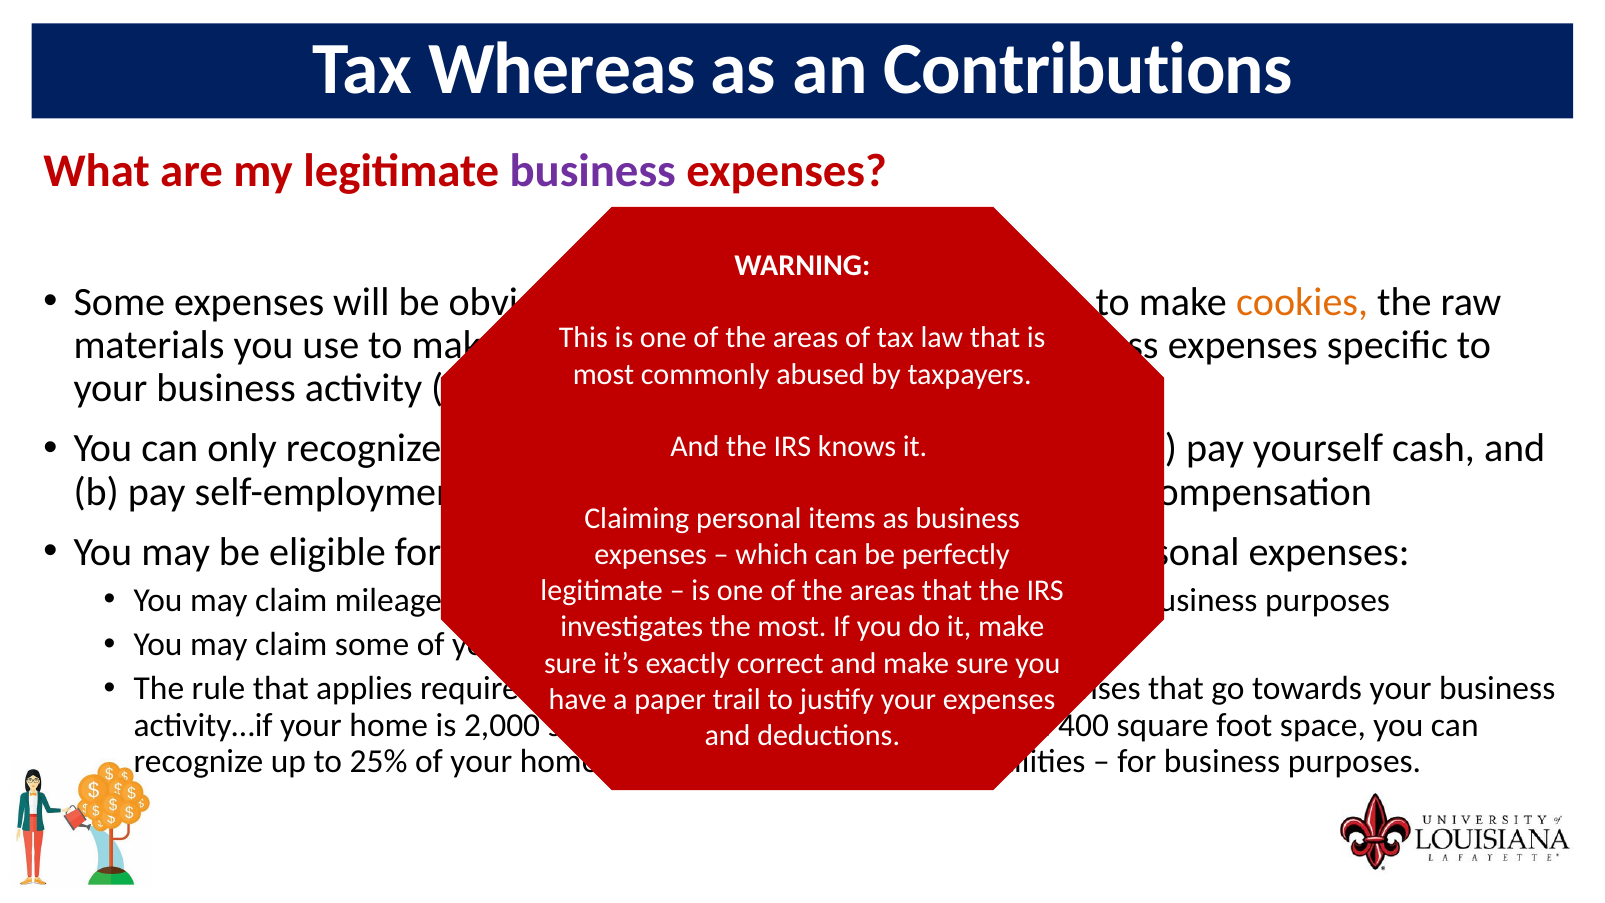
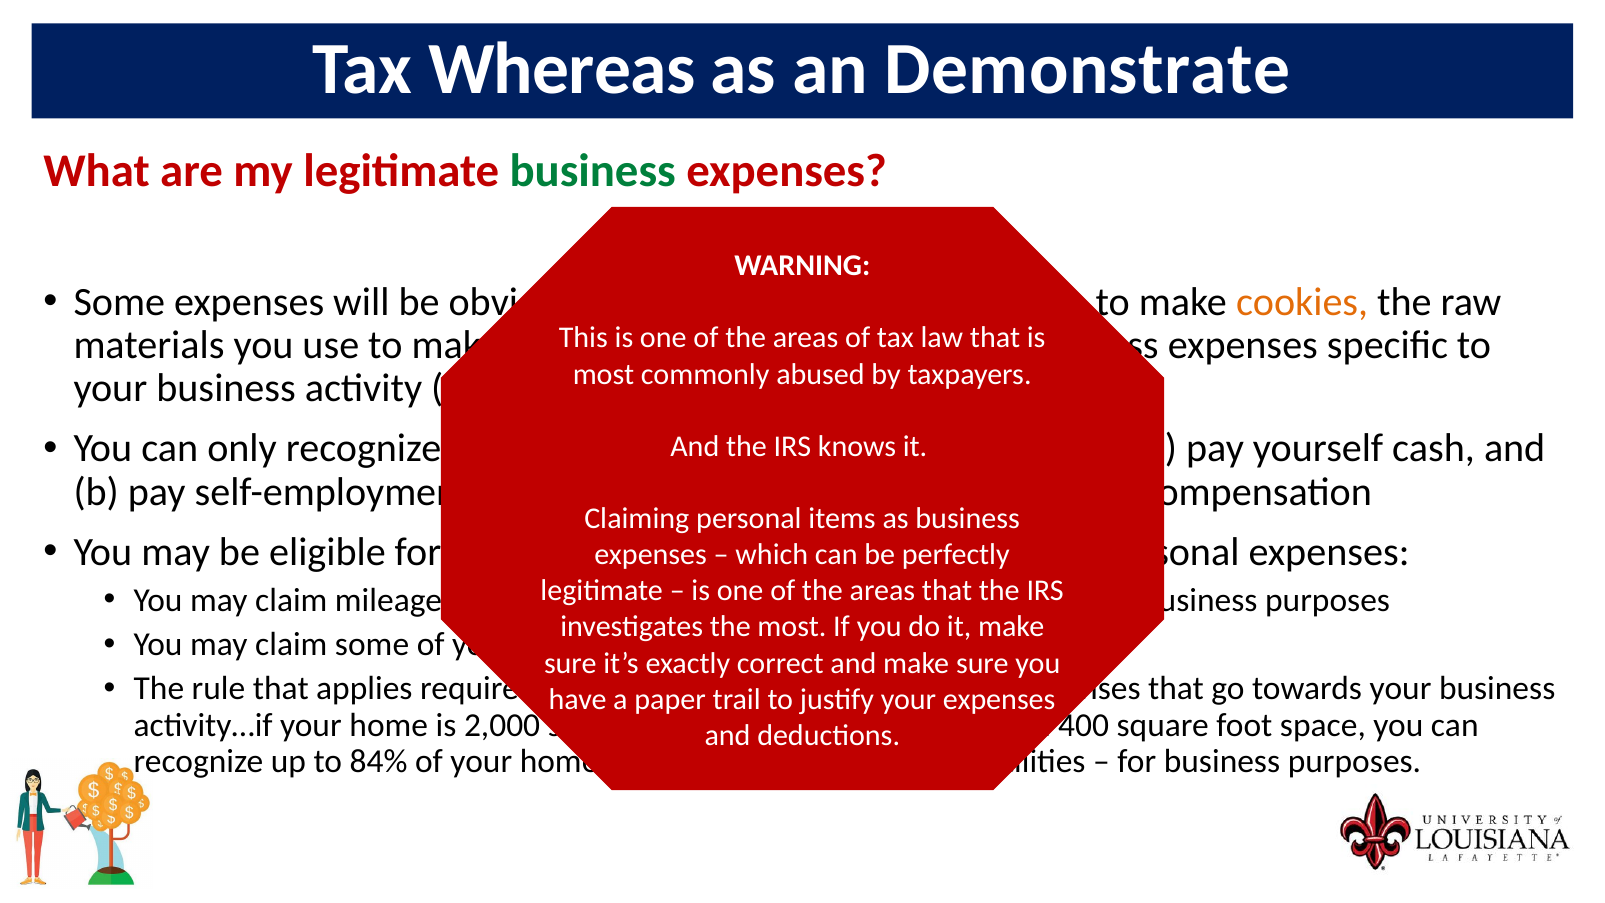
Contributions: Contributions -> Demonstrate
business at (593, 171) colour: purple -> green
25%: 25% -> 84%
